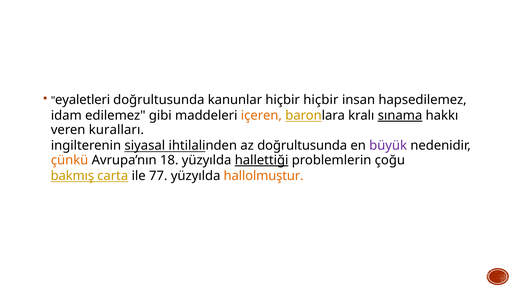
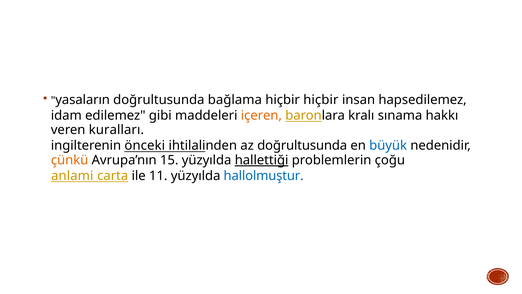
eyaletleri: eyaletleri -> yasaların
kanunlar: kanunlar -> bağlama
sınama underline: present -> none
siyasal: siyasal -> önceki
büyük colour: purple -> blue
18: 18 -> 15
bakmış: bakmış -> anlami
77: 77 -> 11
hallolmuştur colour: orange -> blue
